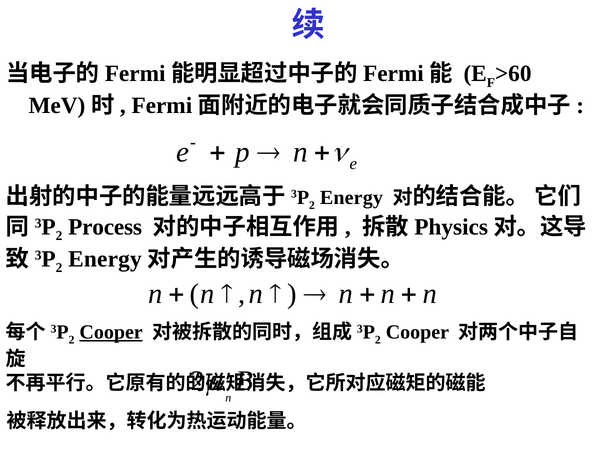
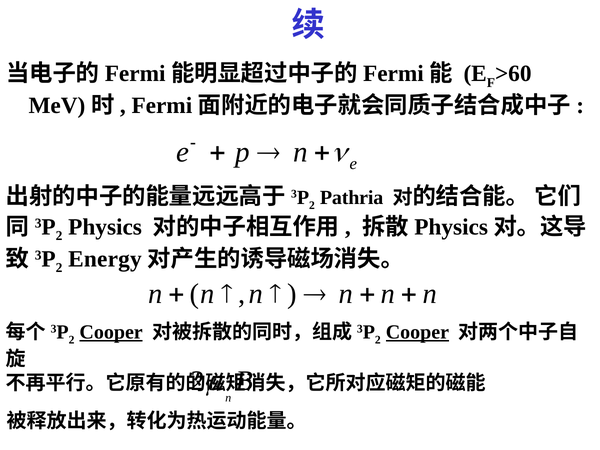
Energy at (351, 197): Energy -> Pathria
Process at (105, 227): Process -> Physics
Cooper at (417, 332) underline: none -> present
